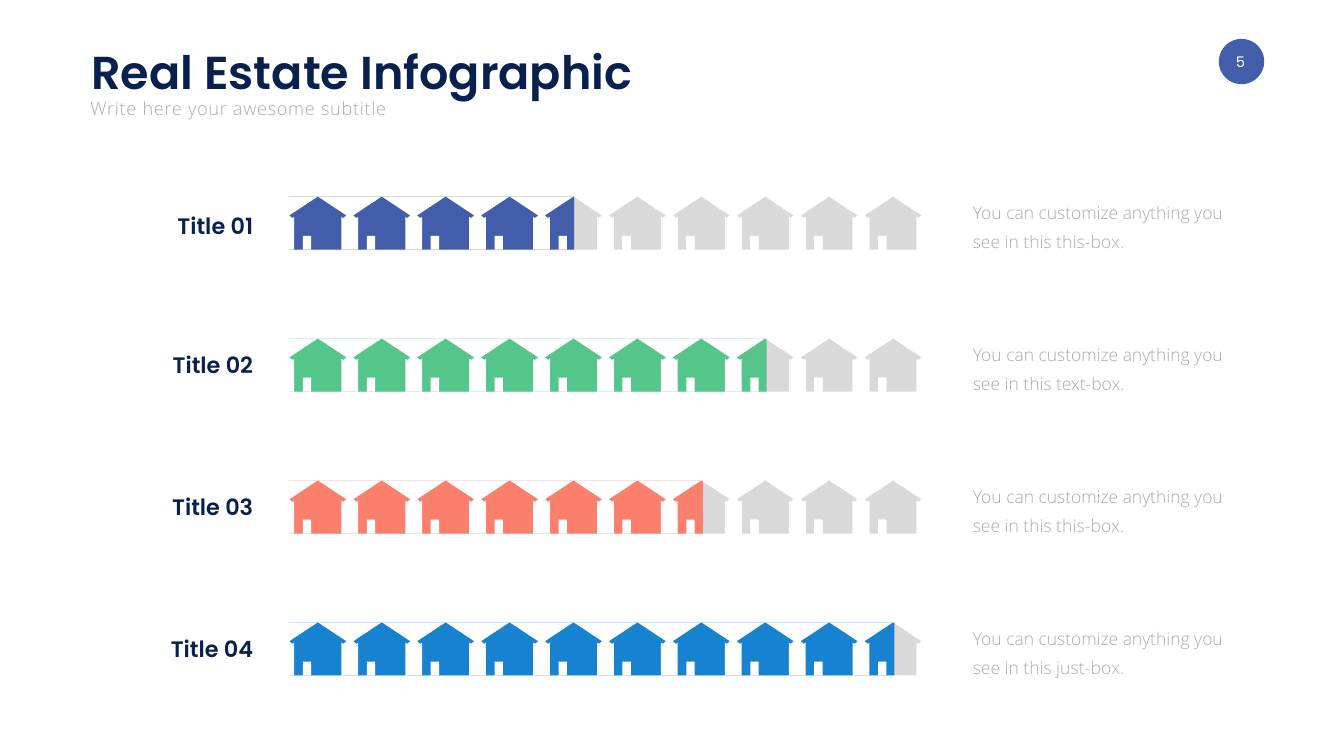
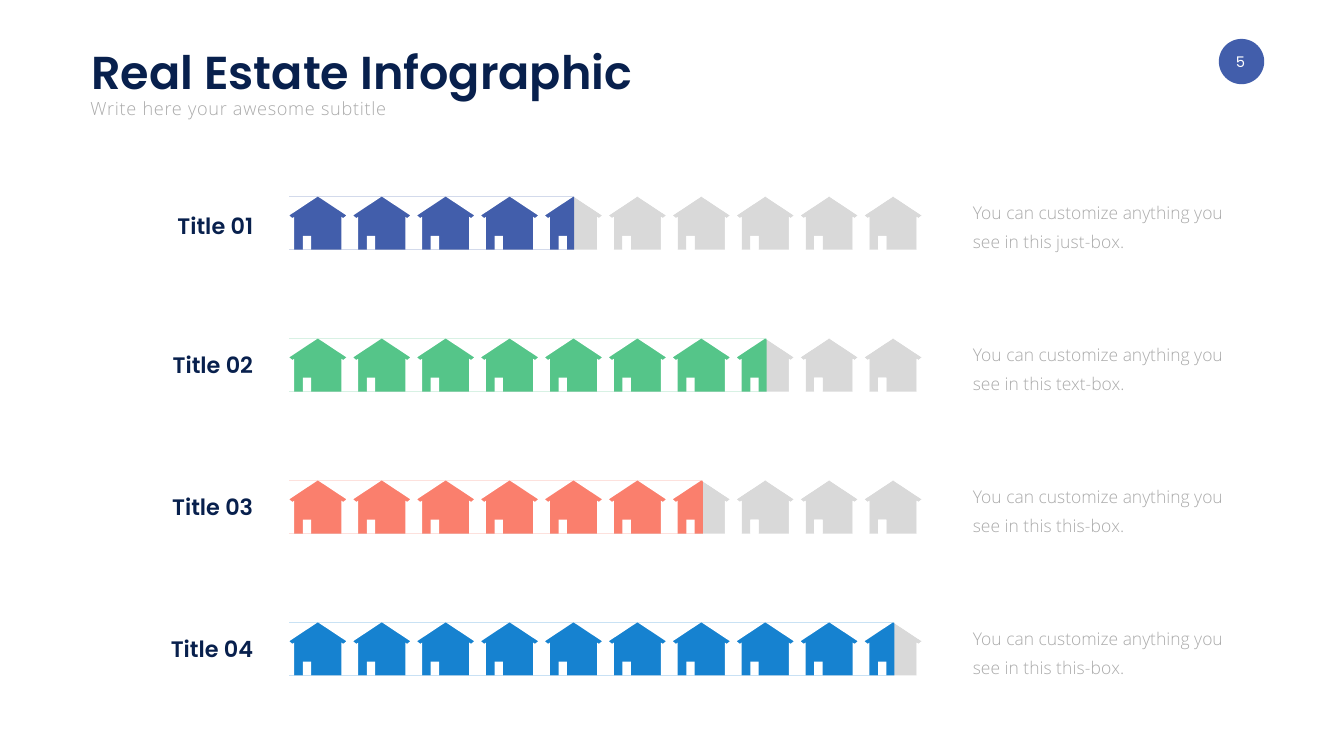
this-box at (1090, 242): this-box -> just-box
just-box at (1090, 668): just-box -> this-box
